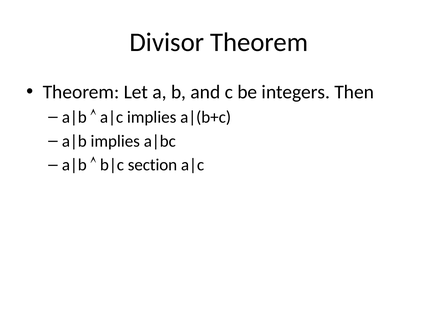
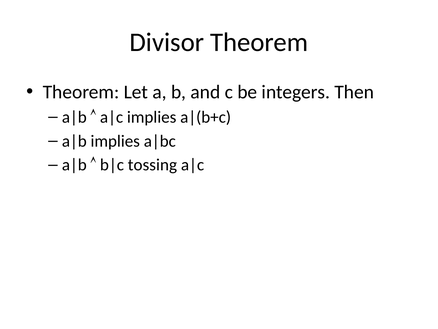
section: section -> tossing
